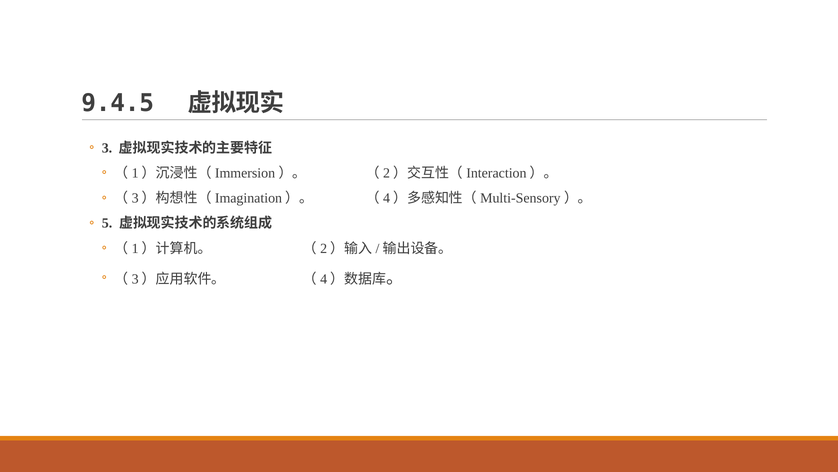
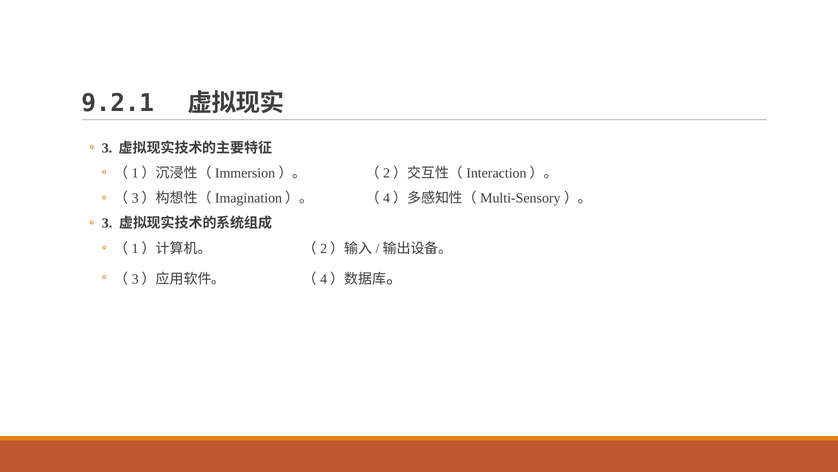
9.4.5: 9.4.5 -> 9.2.1
5 at (107, 223): 5 -> 3
